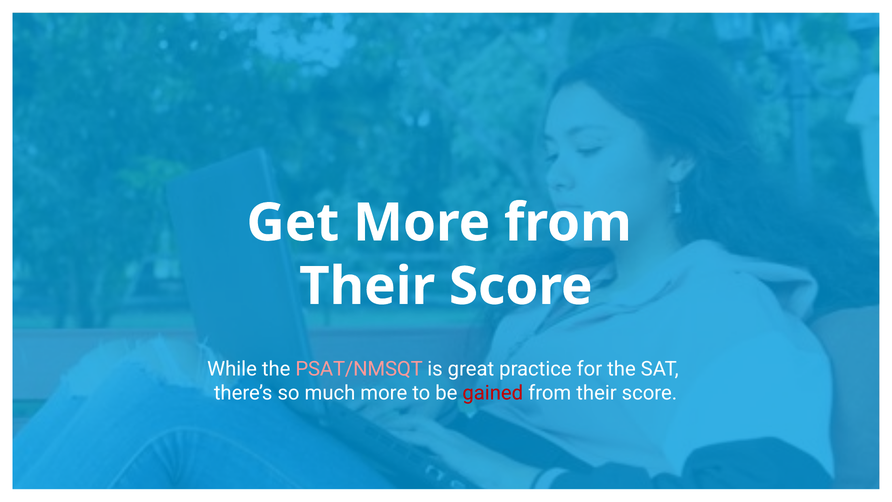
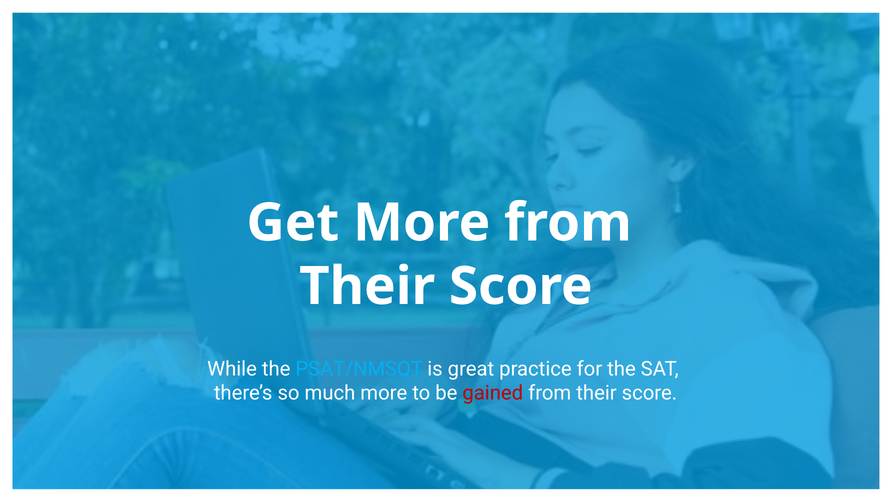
PSAT/NMSQT colour: pink -> light blue
